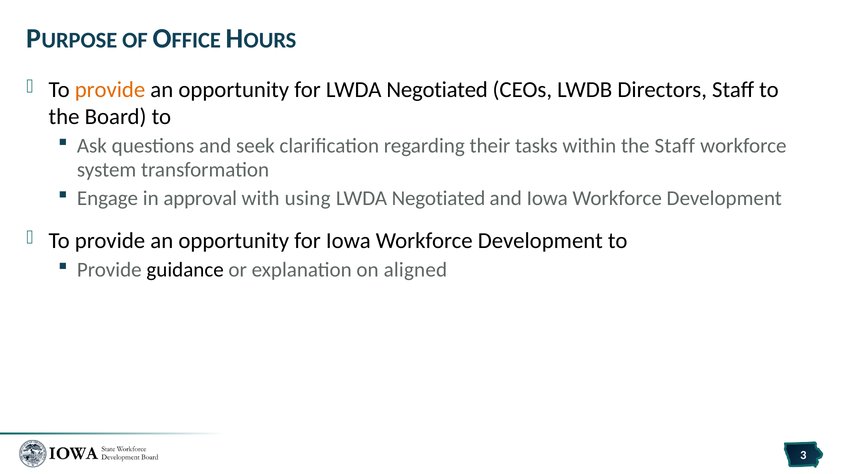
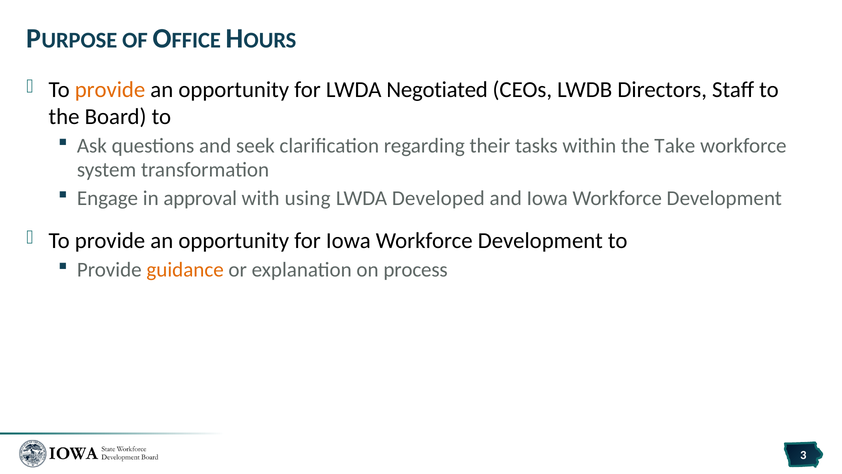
the Staff: Staff -> Take
Negotiated at (439, 198): Negotiated -> Developed
guidance colour: black -> orange
aligned: aligned -> process
